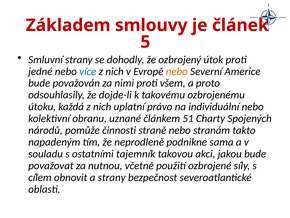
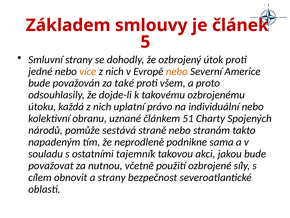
více colour: blue -> orange
nimi: nimi -> také
činnosti: činnosti -> sestává
